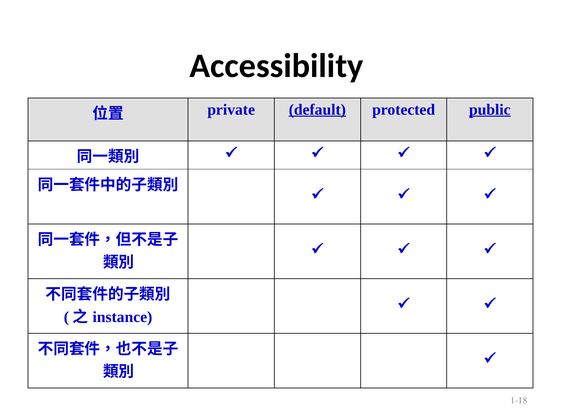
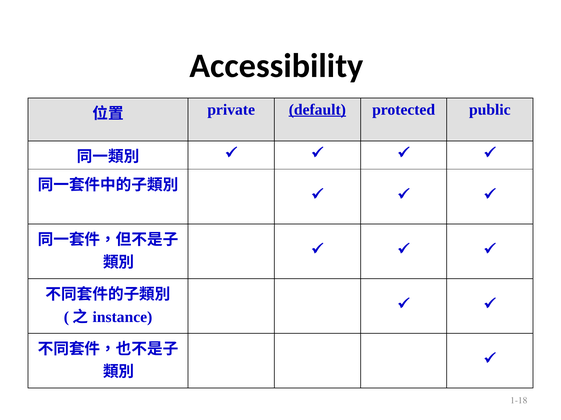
public underline: present -> none
